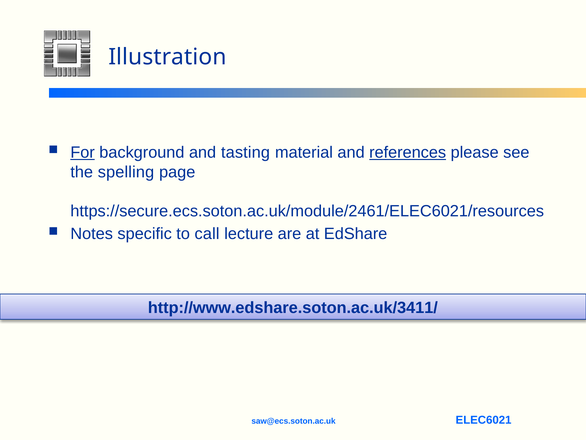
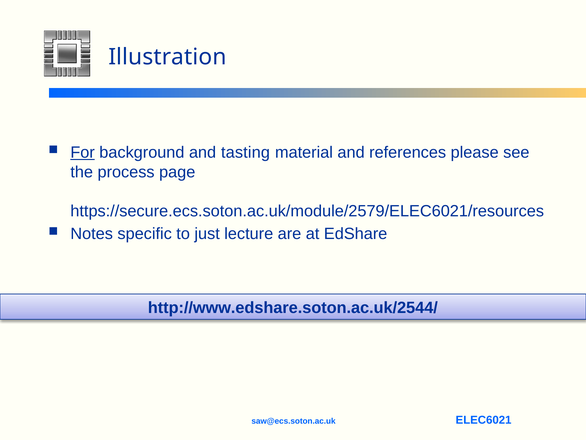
references underline: present -> none
spelling: spelling -> process
https://secure.ecs.soton.ac.uk/module/2461/ELEC6021/resources: https://secure.ecs.soton.ac.uk/module/2461/ELEC6021/resources -> https://secure.ecs.soton.ac.uk/module/2579/ELEC6021/resources
call: call -> just
http://www.edshare.soton.ac.uk/3411/: http://www.edshare.soton.ac.uk/3411/ -> http://www.edshare.soton.ac.uk/2544/
